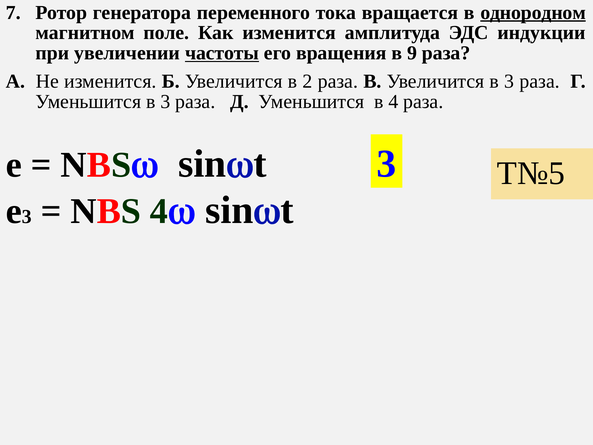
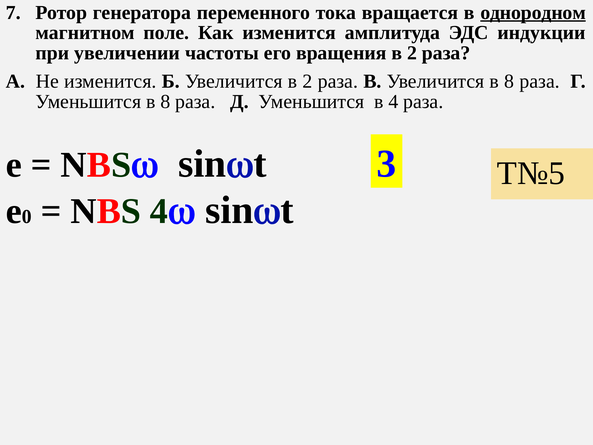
частоты underline: present -> none
вращения в 9: 9 -> 2
Увеличится в 3: 3 -> 8
Уменьшится в 3: 3 -> 8
e 3: 3 -> 0
